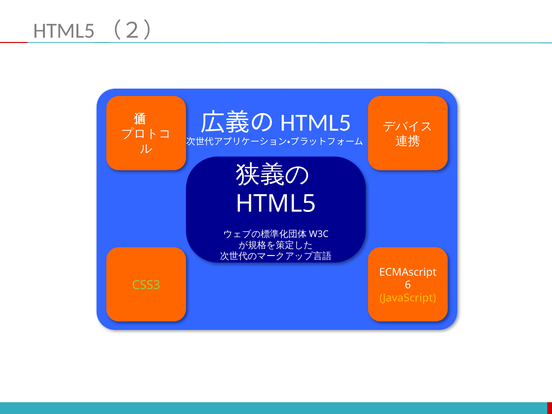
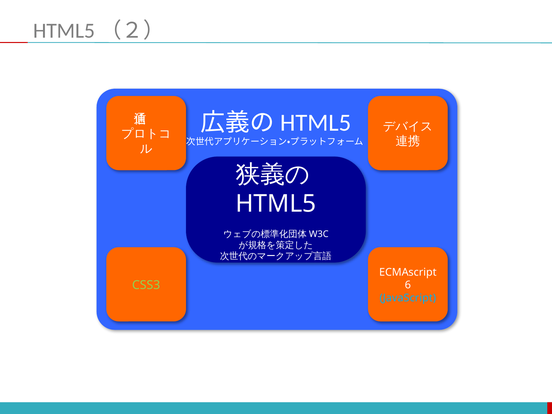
JavaScript colour: yellow -> light blue
